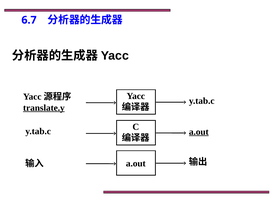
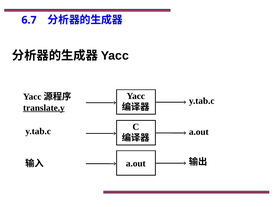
a.out at (199, 132) underline: present -> none
